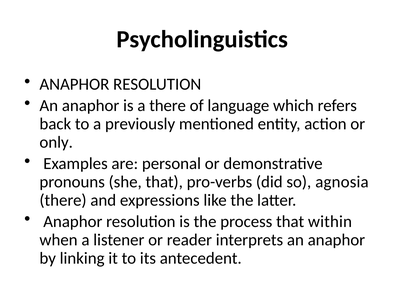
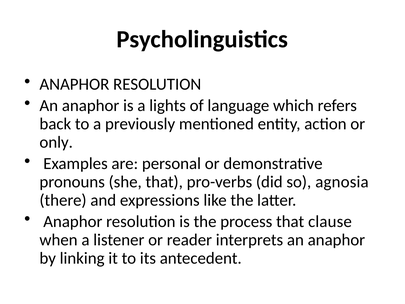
a there: there -> lights
within: within -> clause
